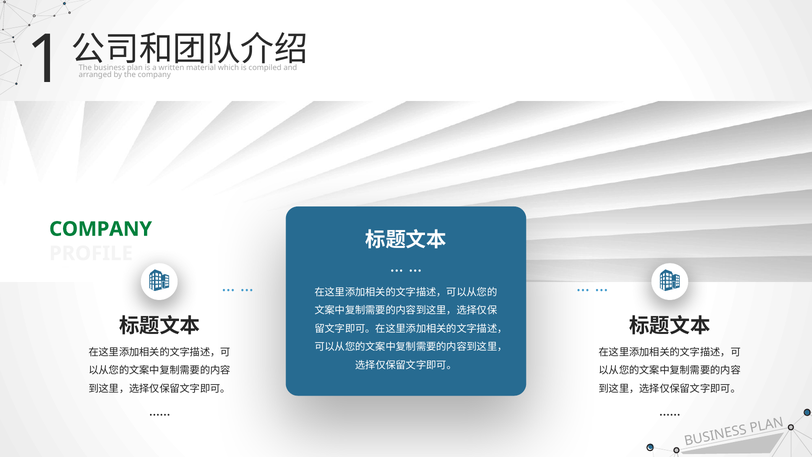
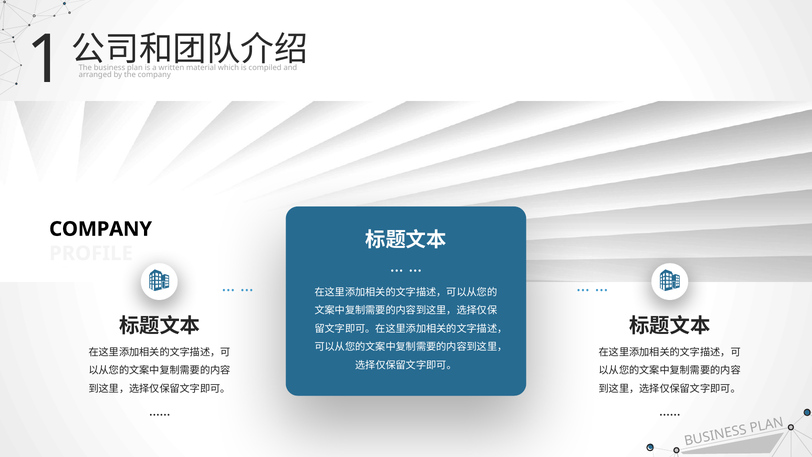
COMPANY at (101, 229) colour: green -> black
